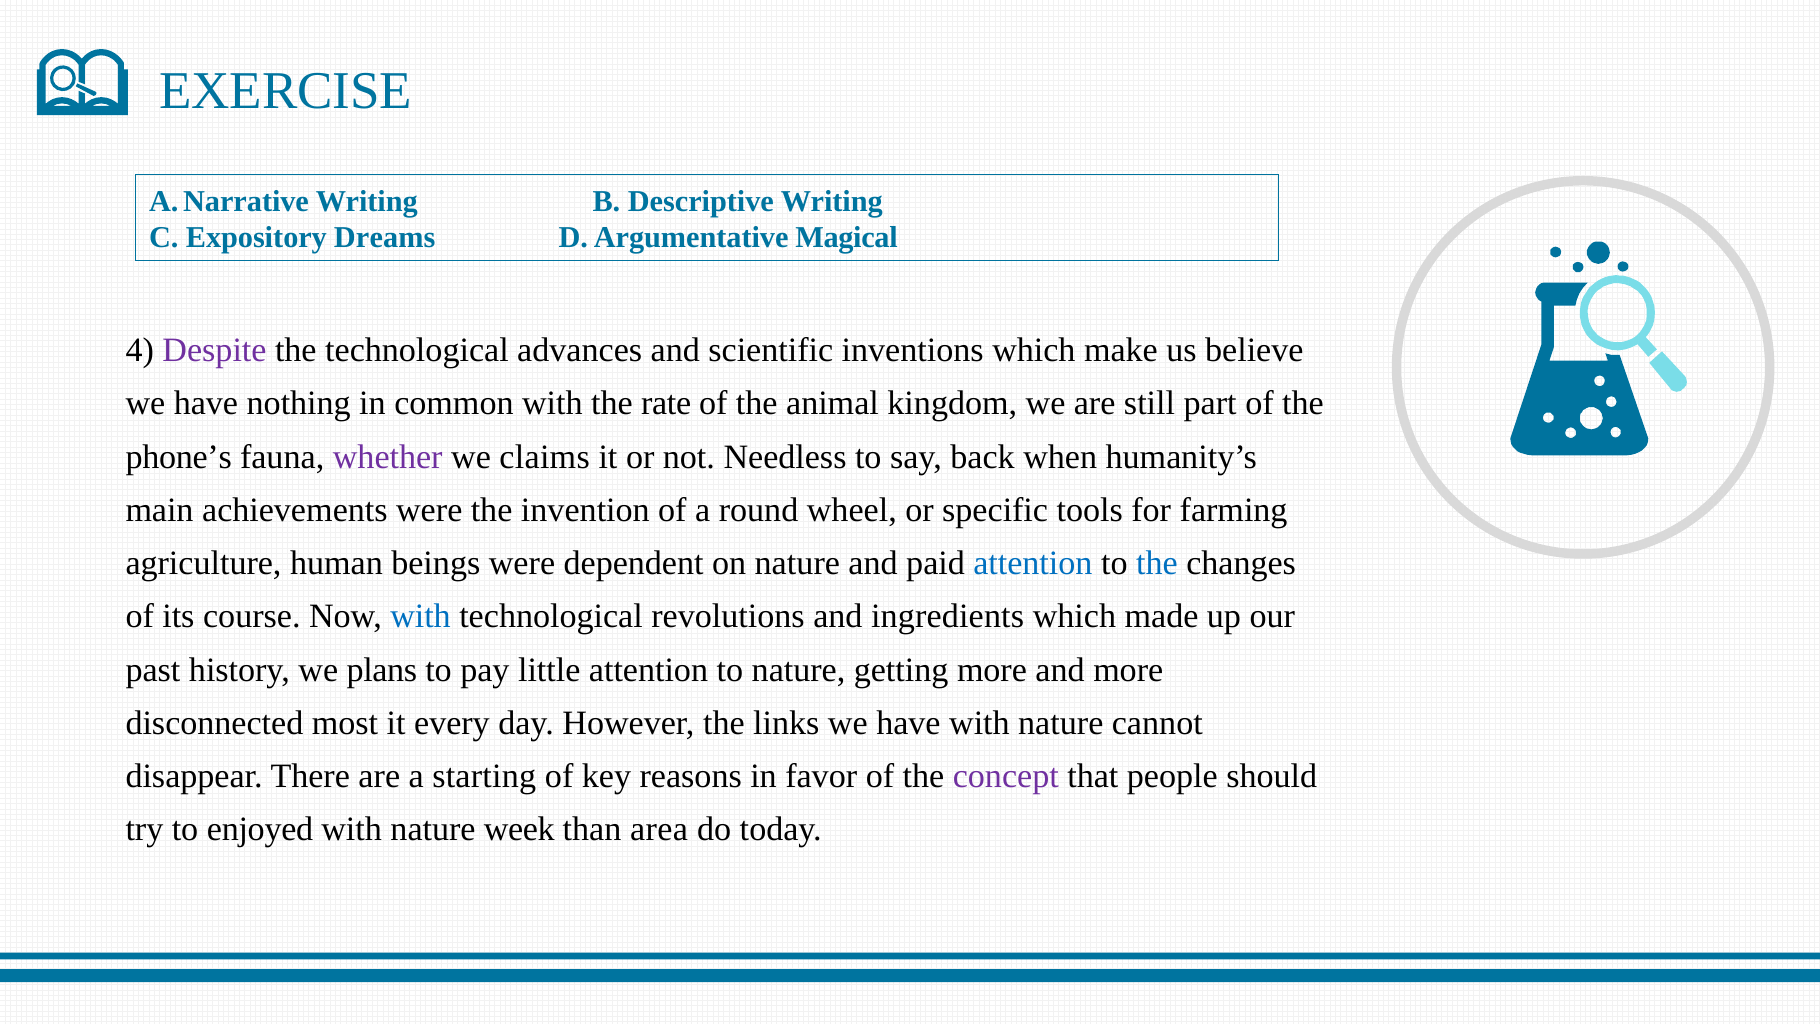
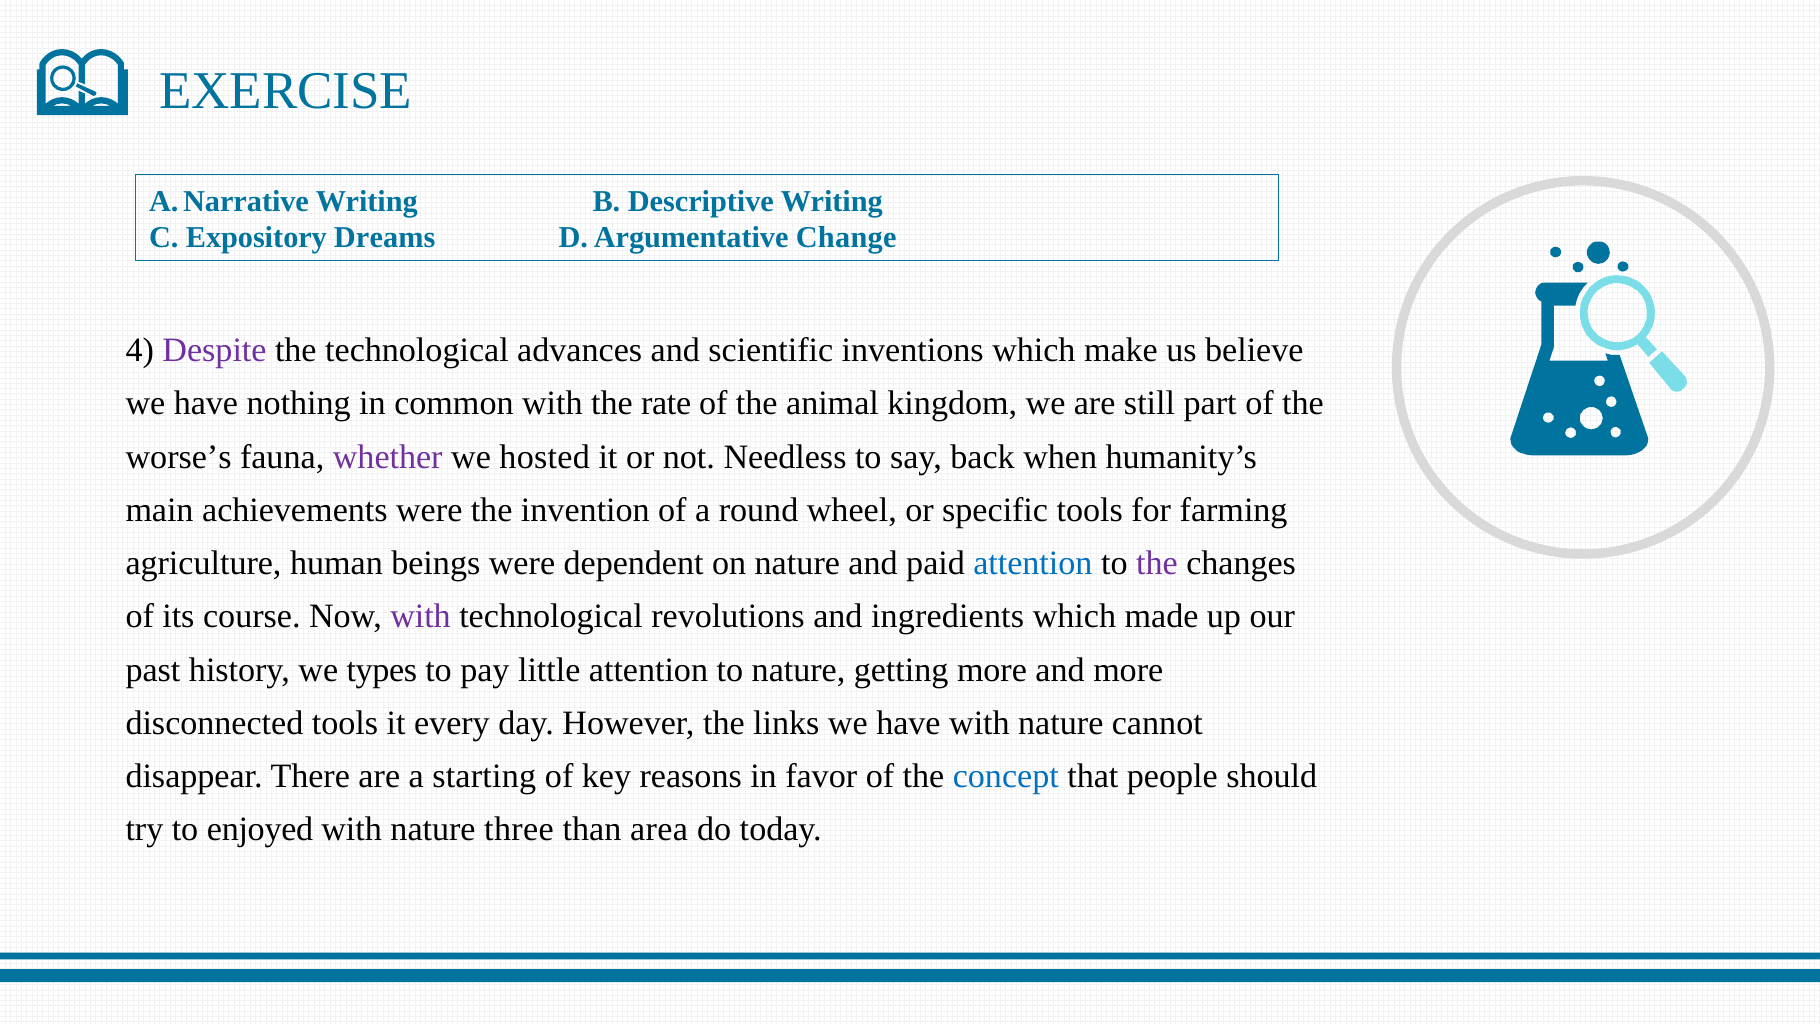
Magical: Magical -> Change
phone’s: phone’s -> worse’s
claims: claims -> hosted
the at (1157, 563) colour: blue -> purple
with at (421, 616) colour: blue -> purple
plans: plans -> types
disconnected most: most -> tools
concept colour: purple -> blue
week: week -> three
